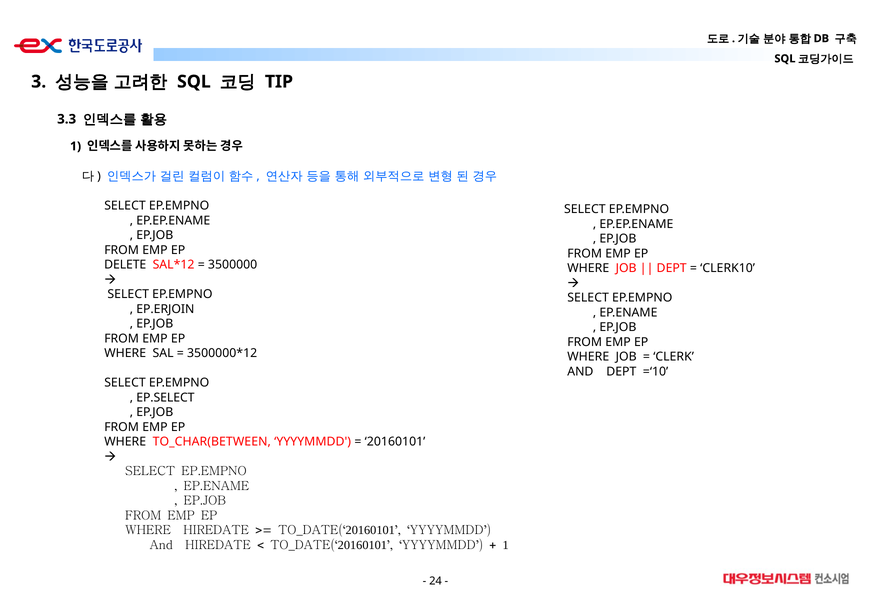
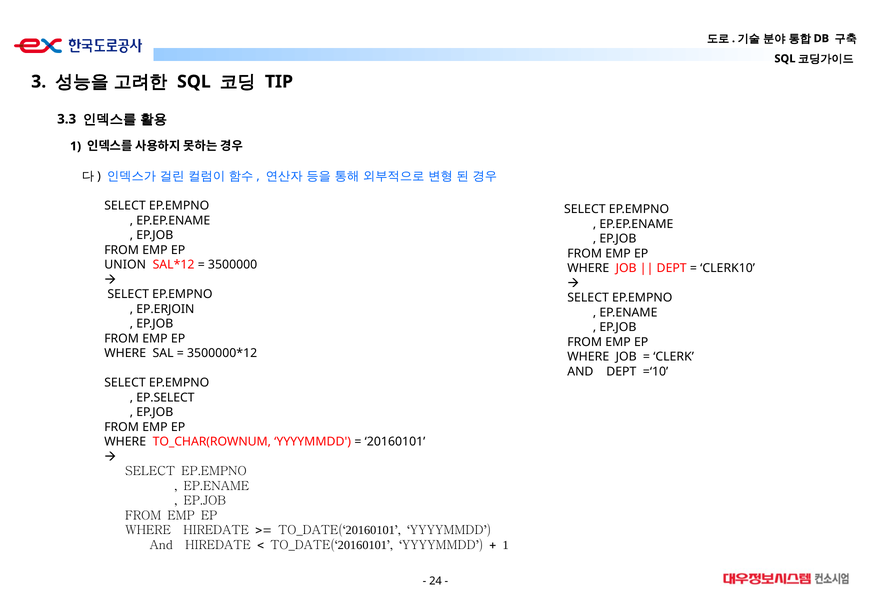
DELETE: DELETE -> UNION
TO_CHAR(BETWEEN: TO_CHAR(BETWEEN -> TO_CHAR(ROWNUM
